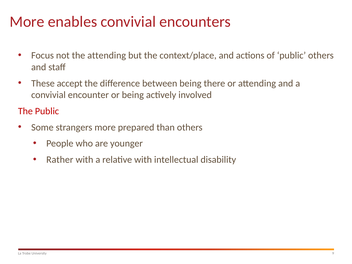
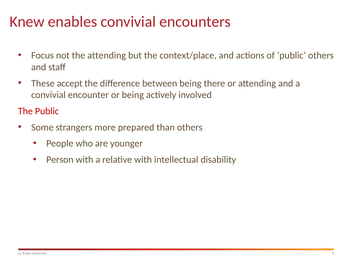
More at (27, 22): More -> Knew
Rather: Rather -> Person
